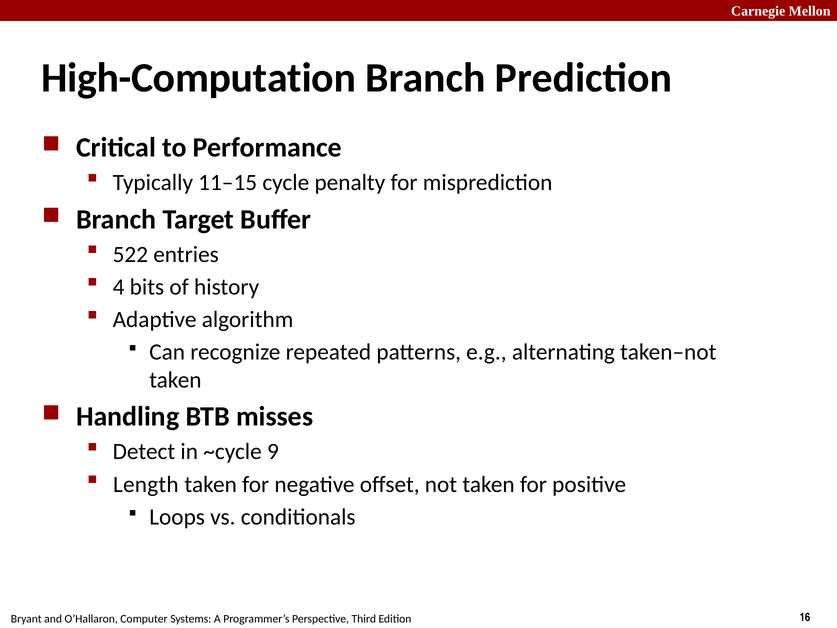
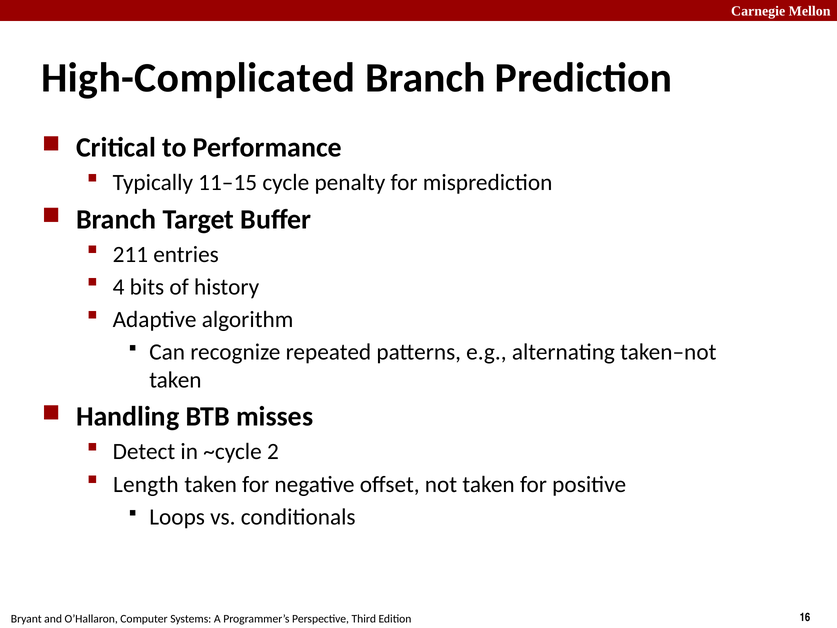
High-Computation: High-Computation -> High-Complicated
522: 522 -> 211
9: 9 -> 2
